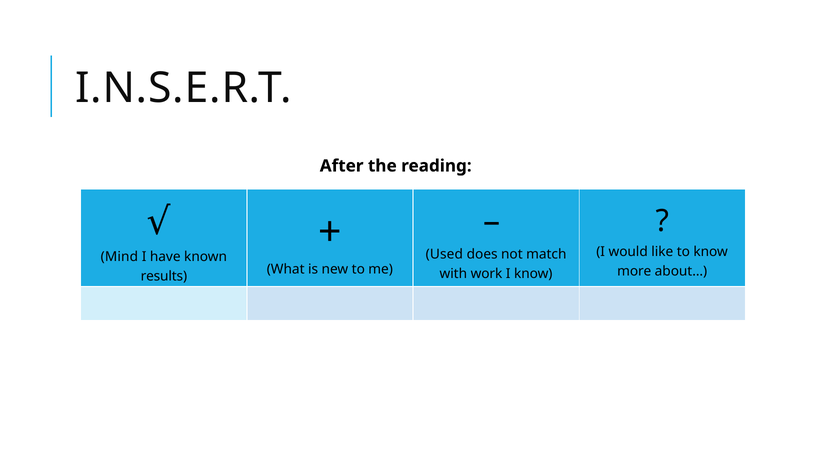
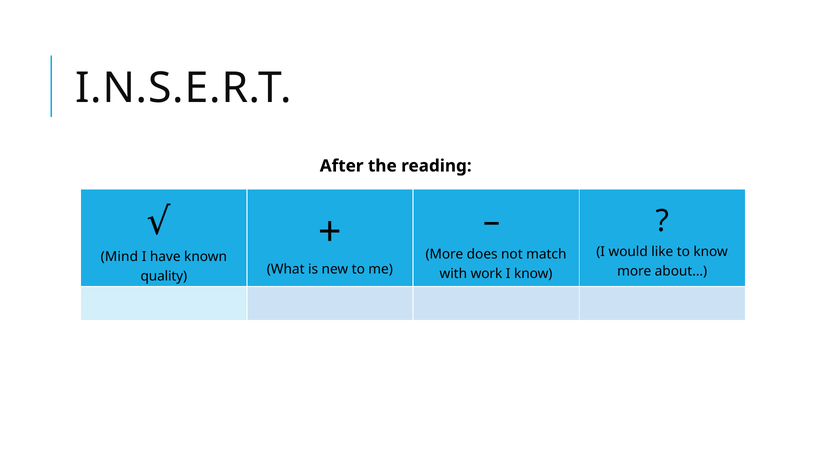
Used at (444, 254): Used -> More
results: results -> quality
